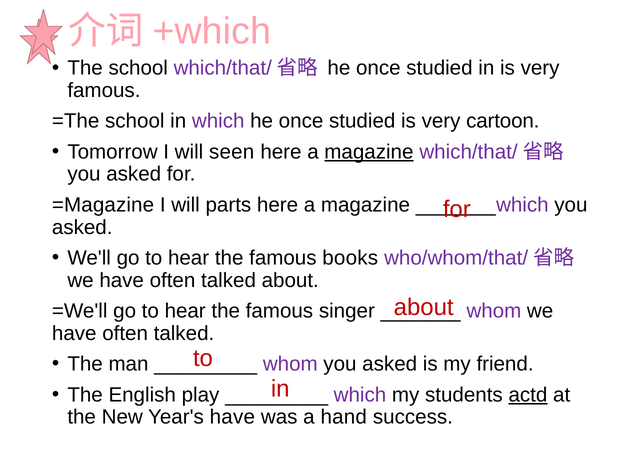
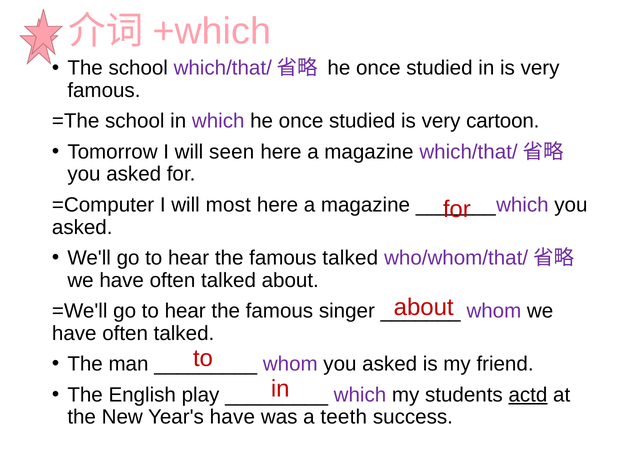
magazine at (369, 152) underline: present -> none
=Magazine: =Magazine -> =Computer
parts: parts -> most
famous books: books -> talked
hand: hand -> teeth
